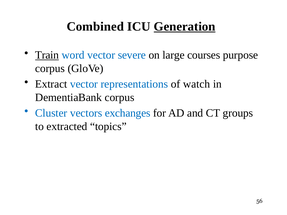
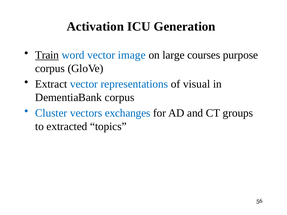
Combined: Combined -> Activation
Generation underline: present -> none
severe: severe -> image
watch: watch -> visual
